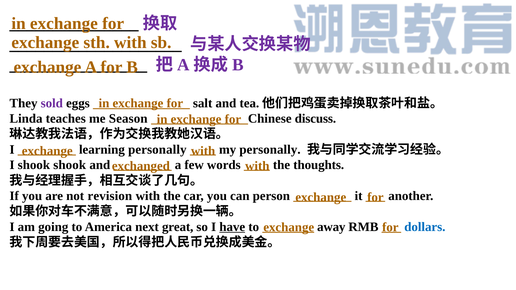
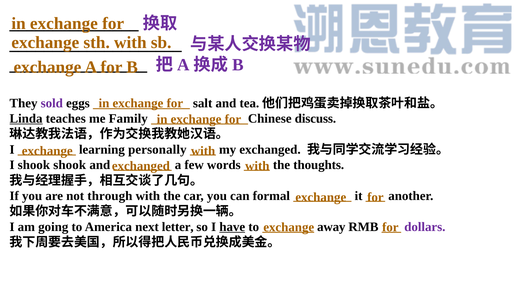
Linda underline: none -> present
Season: Season -> Family
my personally: personally -> exchanged
revision: revision -> through
person: person -> formal
great: great -> letter
dollars colour: blue -> purple
